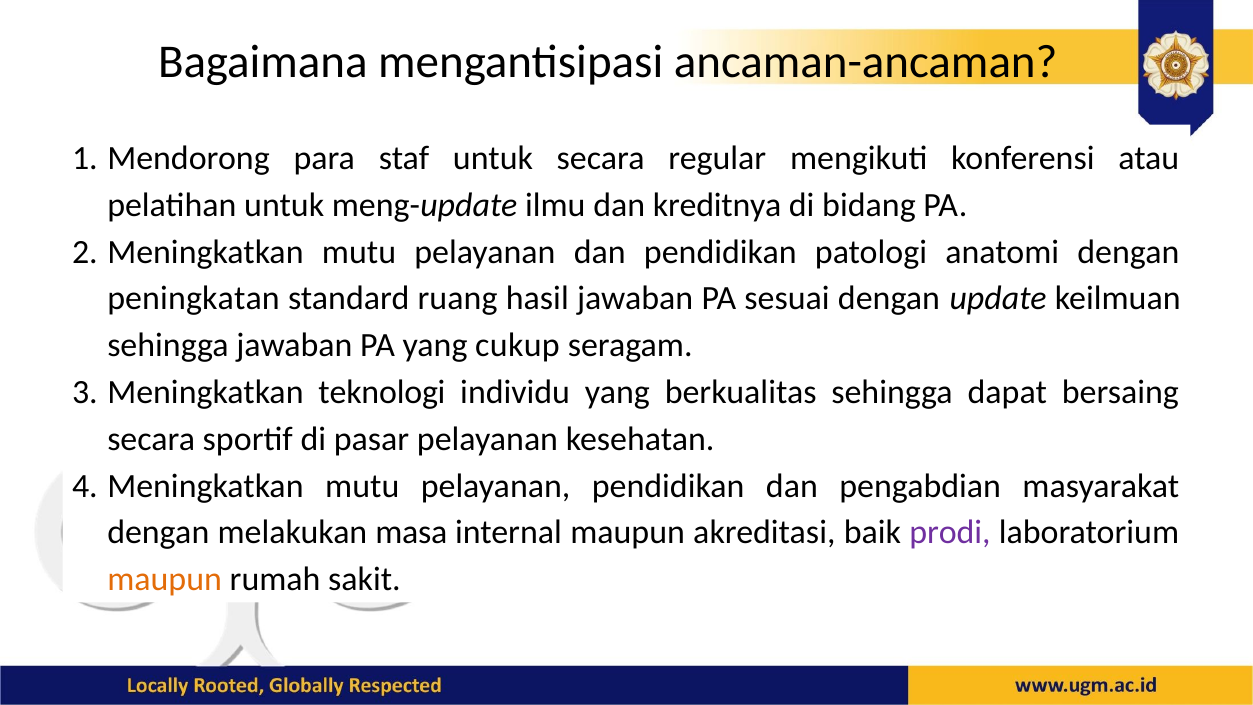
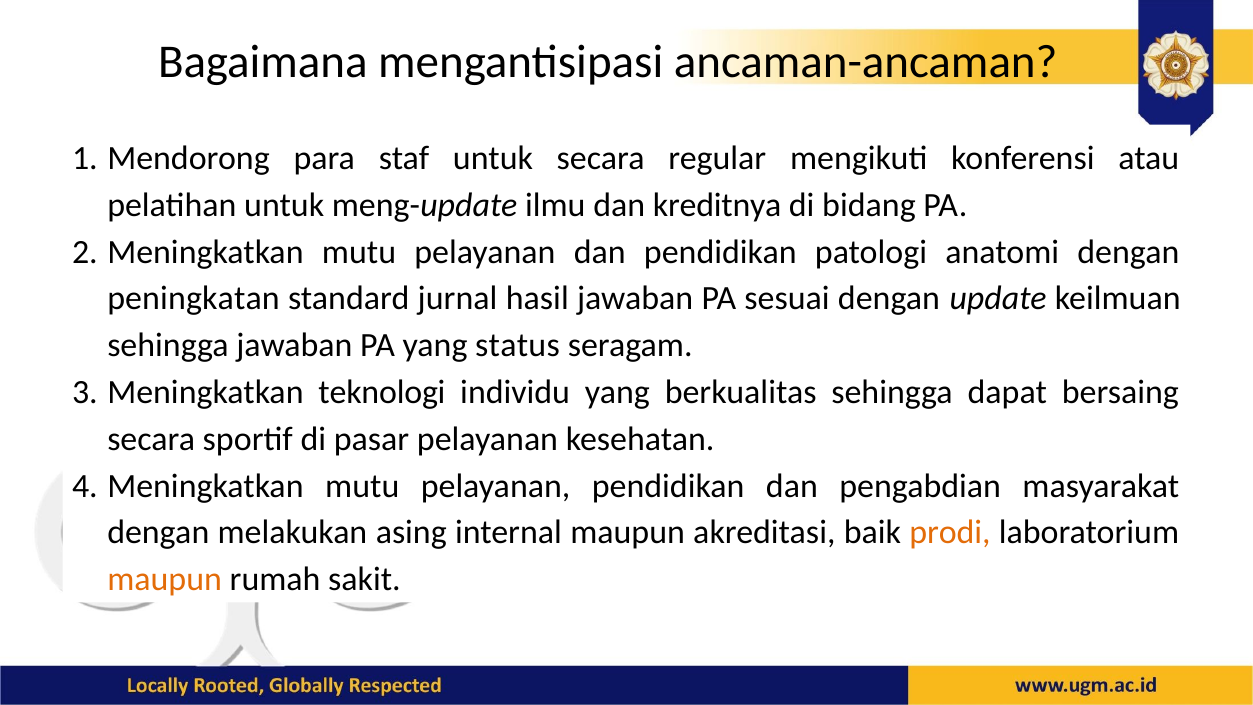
ruang: ruang -> jurnal
cukup: cukup -> status
masa: masa -> asing
prodi colour: purple -> orange
